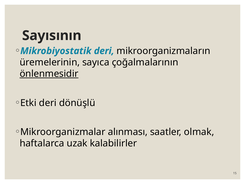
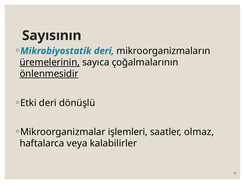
üremelerinin underline: none -> present
alınması: alınması -> işlemleri
olmak: olmak -> olmaz
uzak: uzak -> veya
